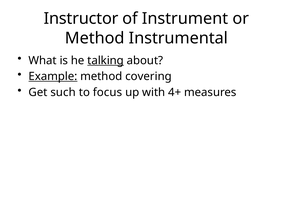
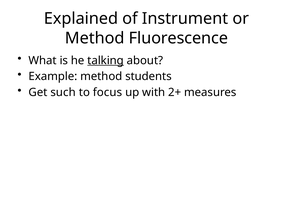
Instructor: Instructor -> Explained
Instrumental: Instrumental -> Fluorescence
Example underline: present -> none
covering: covering -> students
4+: 4+ -> 2+
